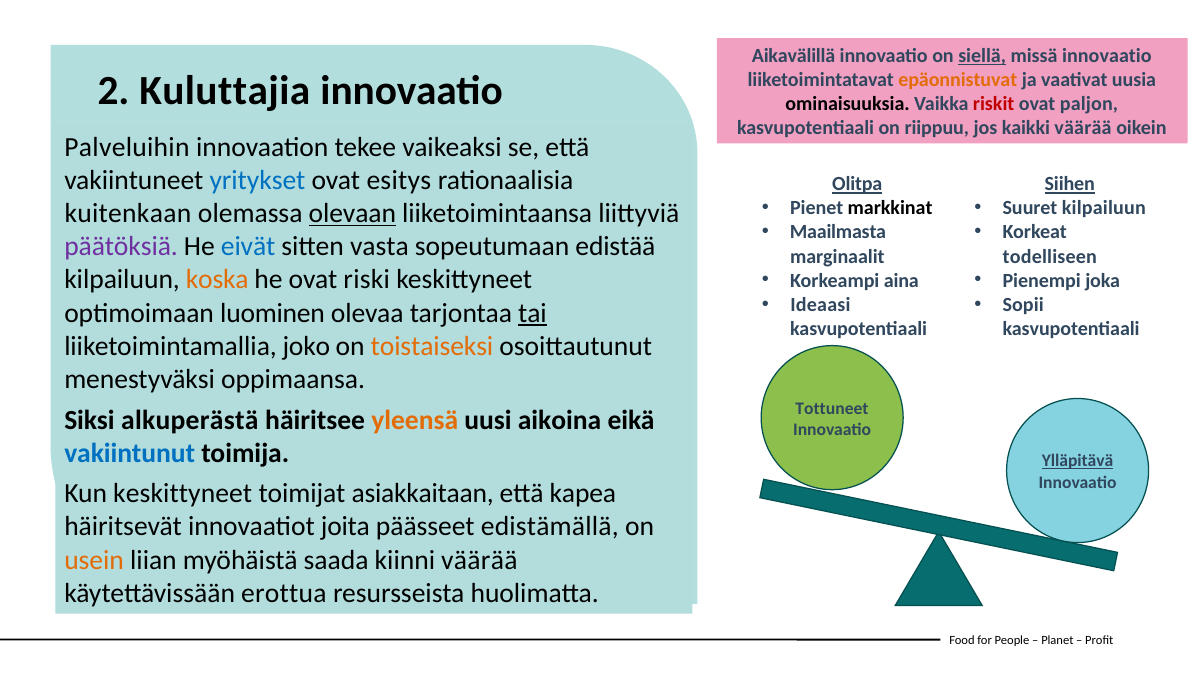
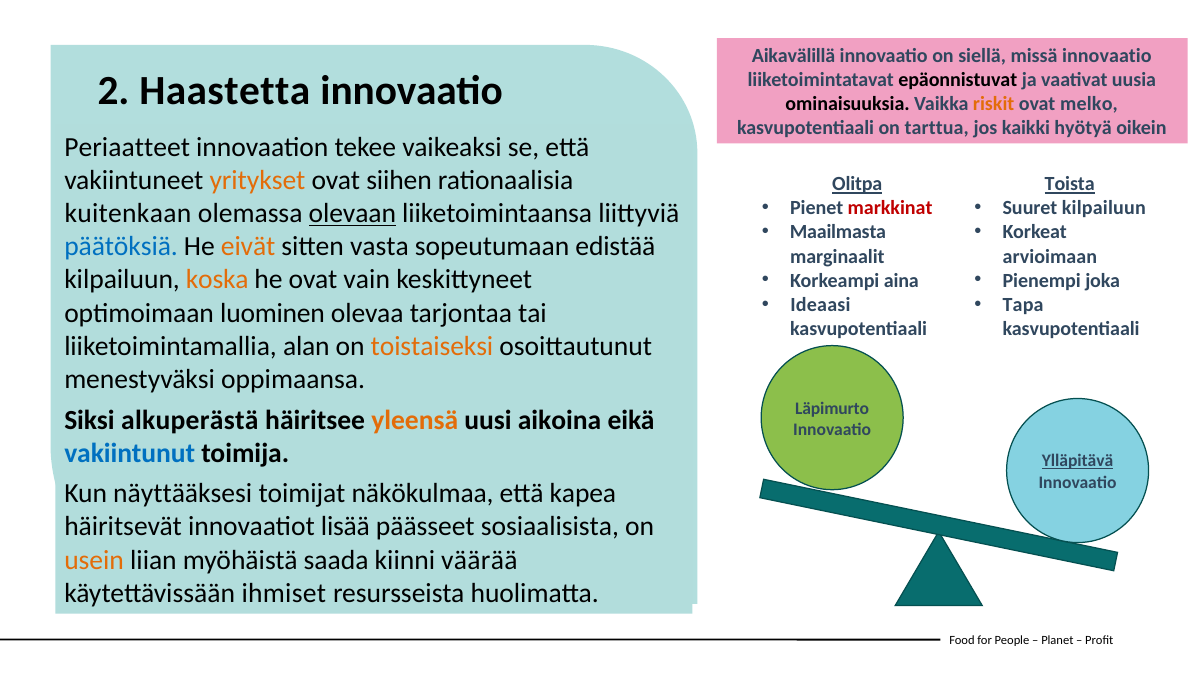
siellä underline: present -> none
epäonnistuvat colour: orange -> black
Kuluttajia: Kuluttajia -> Haastetta
riskit colour: red -> orange
paljon: paljon -> melko
riippuu: riippuu -> tarttua
kaikki väärää: väärää -> hyötyä
Palveluihin: Palveluihin -> Periaatteet
yritykset colour: blue -> orange
esitys: esitys -> siihen
Siihen: Siihen -> Toista
markkinat colour: black -> red
päätöksiä colour: purple -> blue
eivät colour: blue -> orange
todelliseen: todelliseen -> arvioimaan
riski: riski -> vain
Sopii: Sopii -> Tapa
tai underline: present -> none
joko: joko -> alan
Tottuneet: Tottuneet -> Läpimurto
Kun keskittyneet: keskittyneet -> näyttääksesi
asiakkaitaan: asiakkaitaan -> näkökulmaa
joita: joita -> lisää
edistämällä: edistämällä -> sosiaalisista
erottua: erottua -> ihmiset
